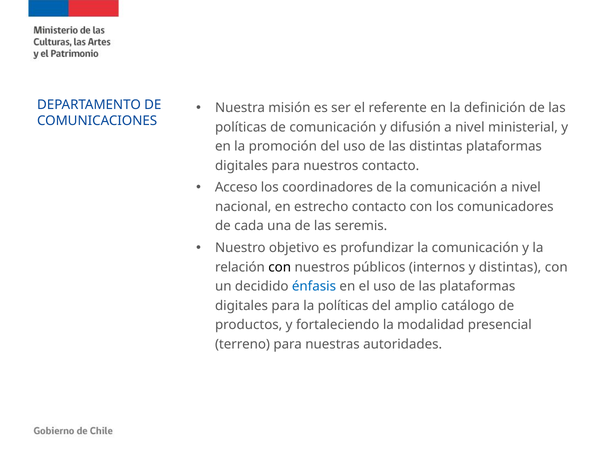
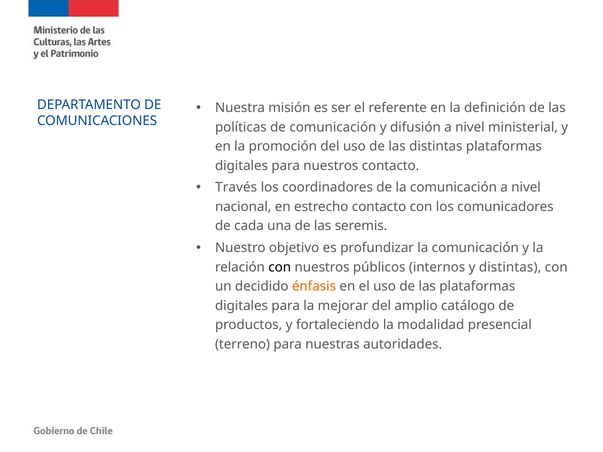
Acceso: Acceso -> Través
énfasis colour: blue -> orange
la políticas: políticas -> mejorar
